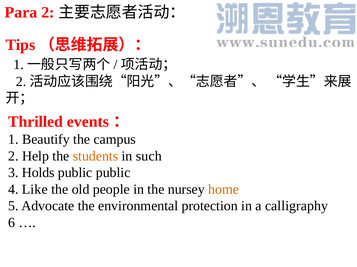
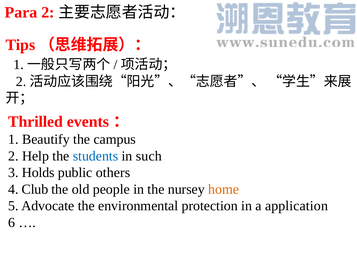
students colour: orange -> blue
public public: public -> others
Like: Like -> Club
calligraphy: calligraphy -> application
